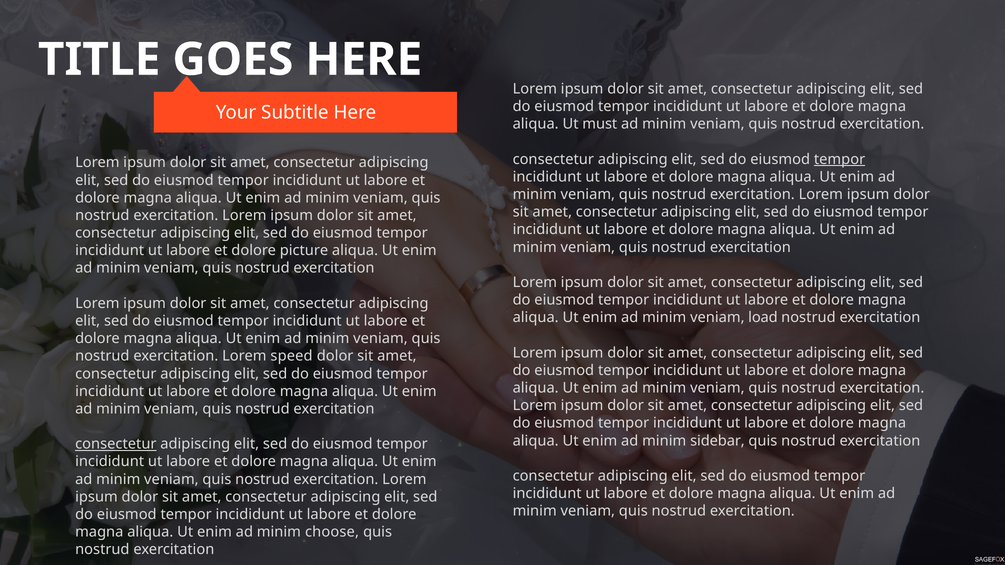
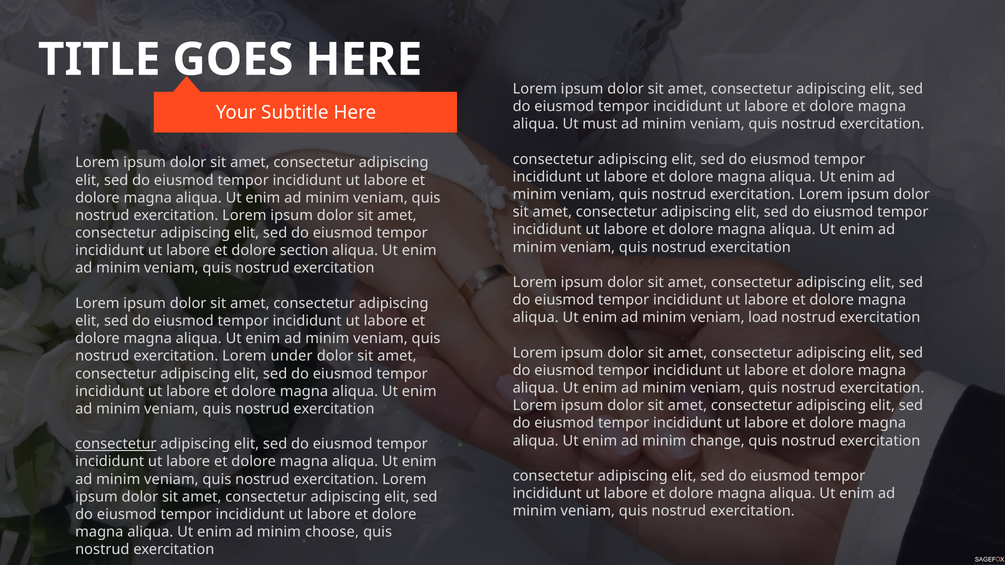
tempor at (840, 159) underline: present -> none
picture: picture -> section
speed: speed -> under
sidebar: sidebar -> change
